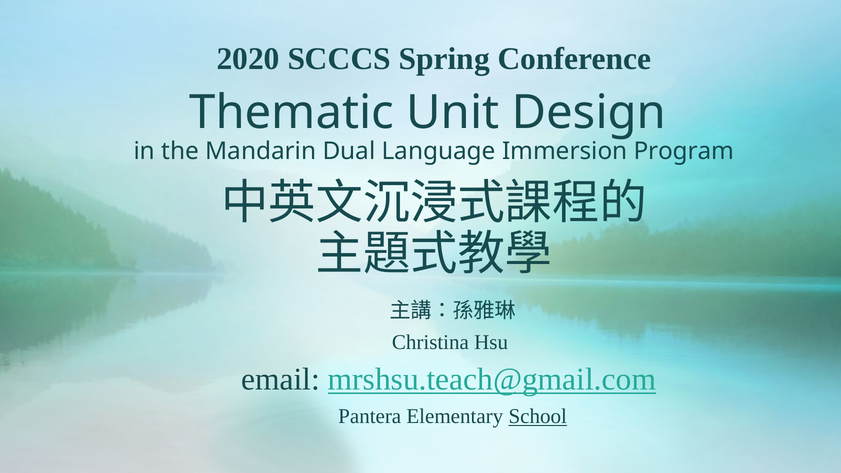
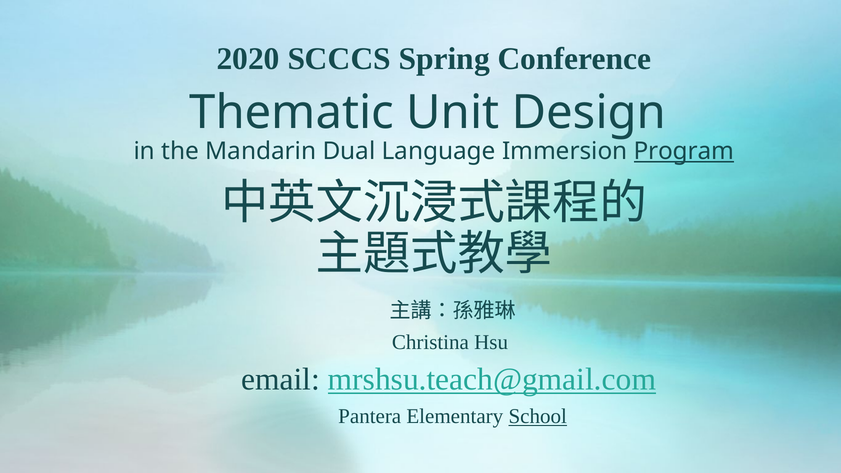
Program underline: none -> present
